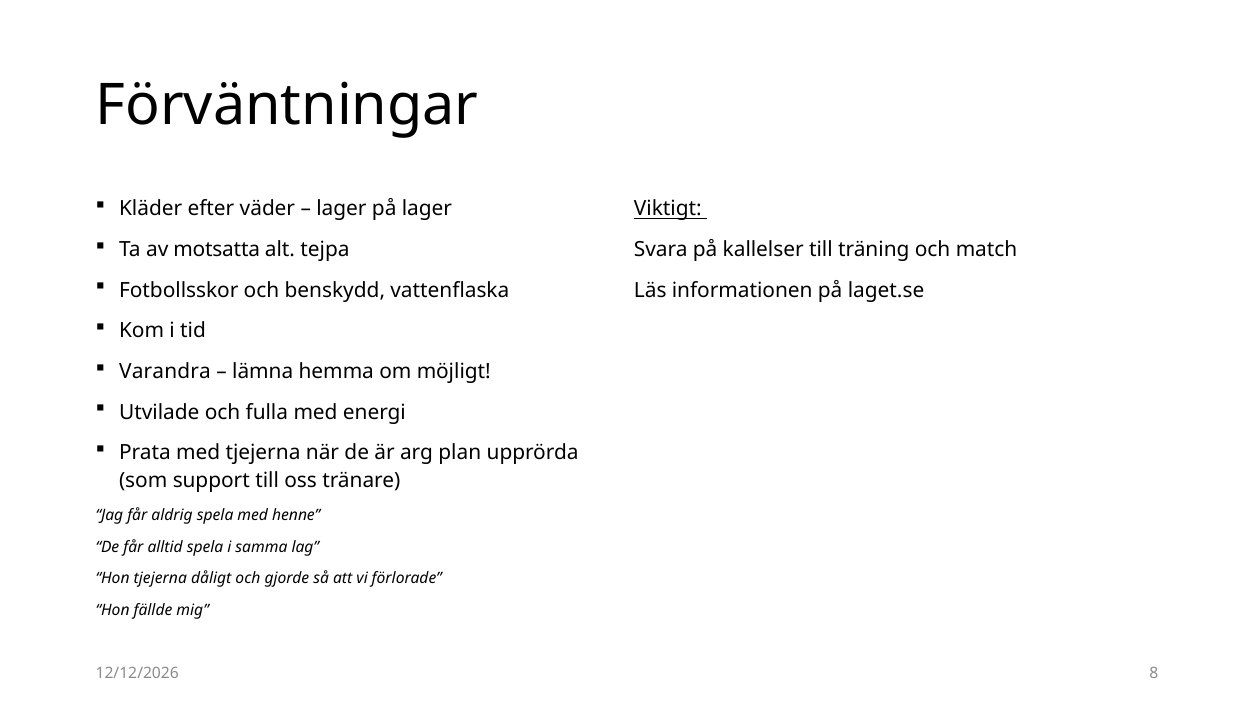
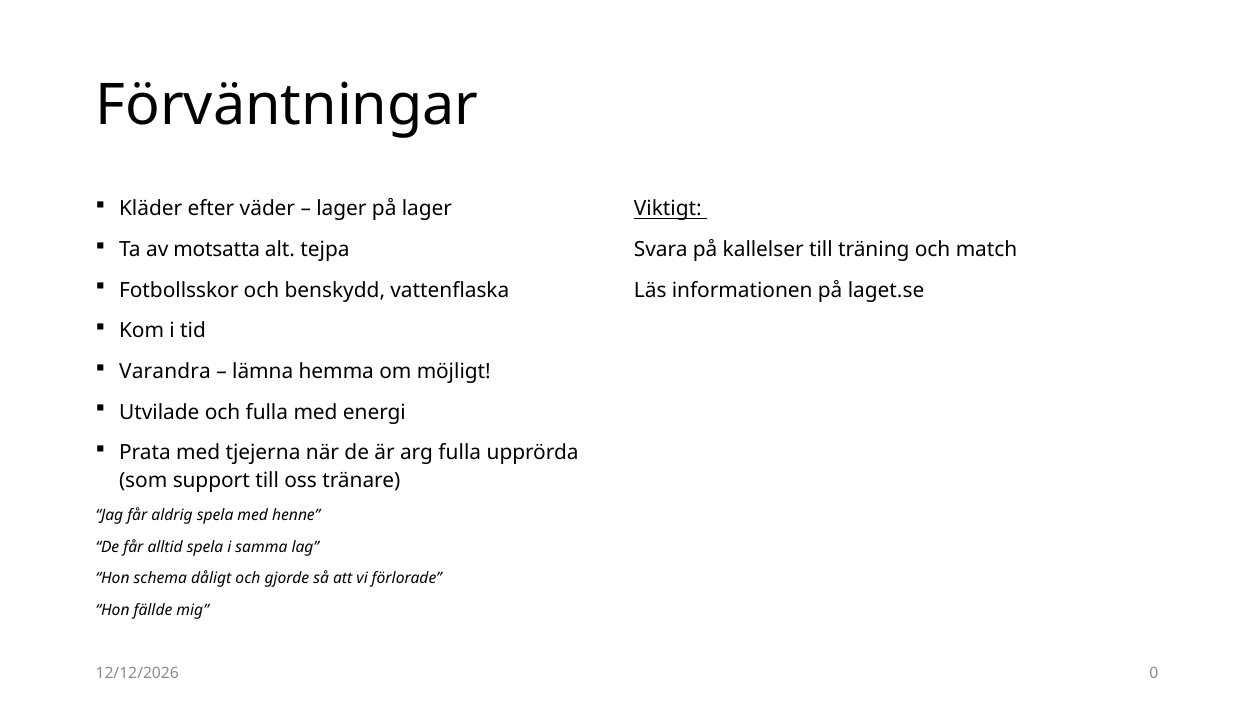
arg plan: plan -> fulla
Hon tjejerna: tjejerna -> schema
8: 8 -> 0
